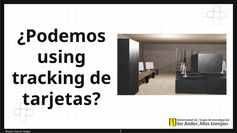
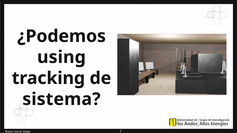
tarjetas: tarjetas -> sistema
